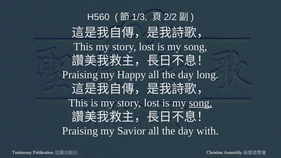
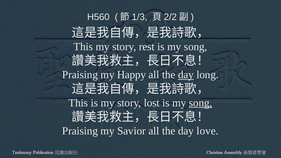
This my story lost: lost -> rest
day at (186, 75) underline: none -> present
with: with -> love
